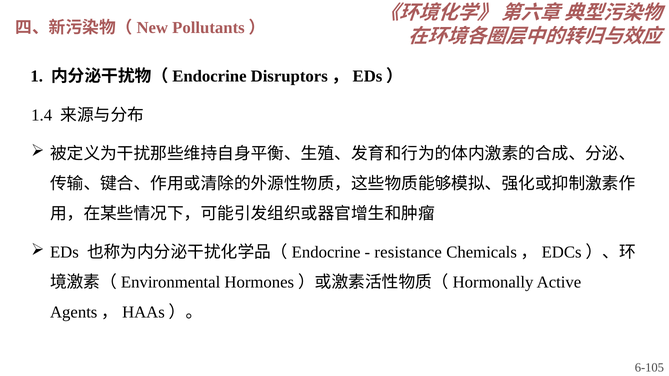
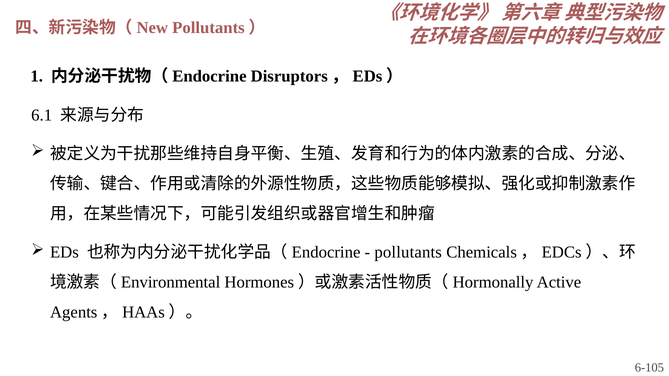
1.4: 1.4 -> 6.1
resistance: resistance -> pollutants
